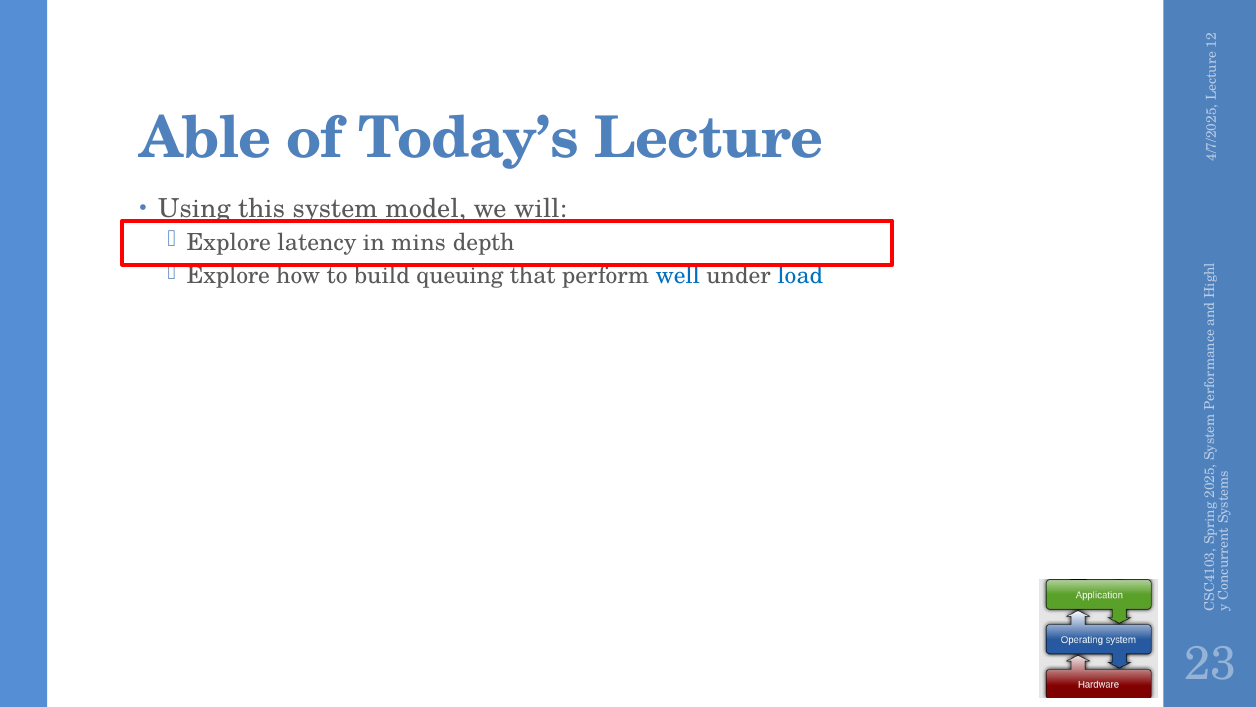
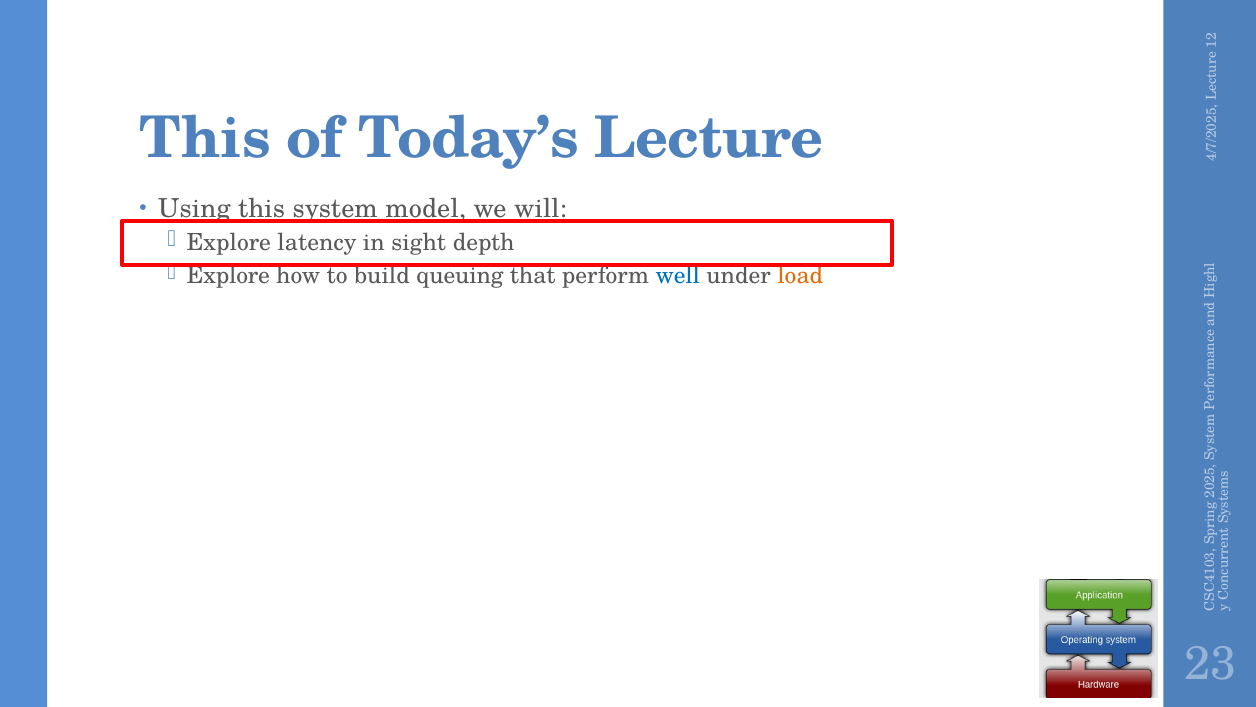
Able at (205, 138): Able -> This
mins: mins -> sight
load colour: blue -> orange
